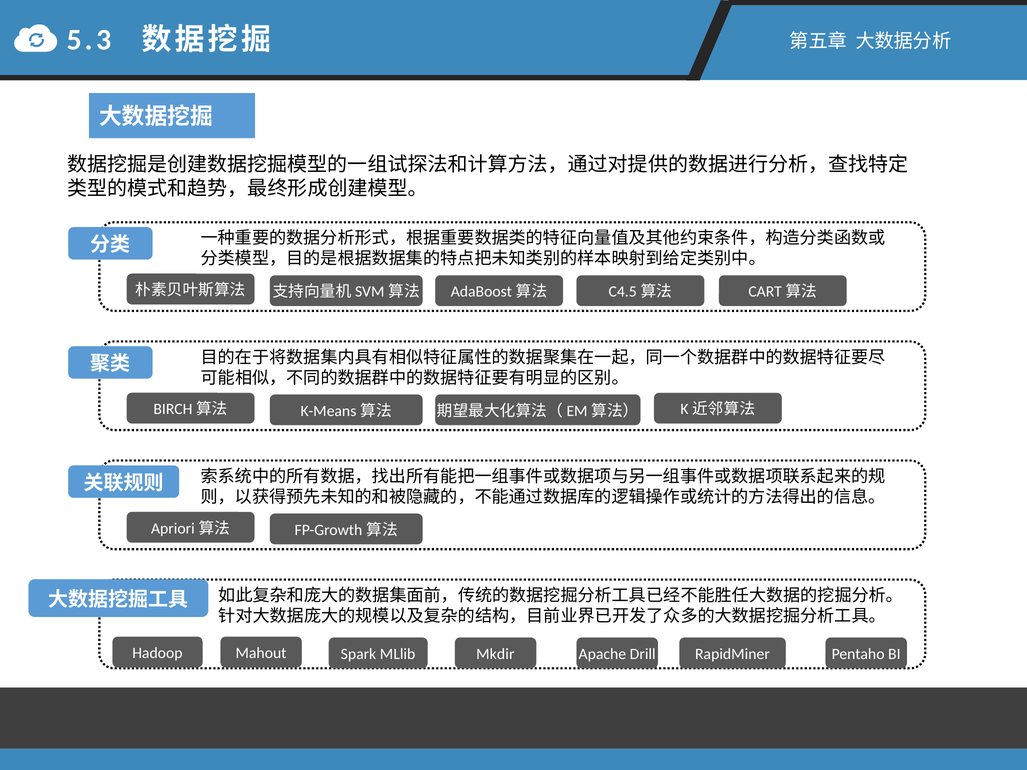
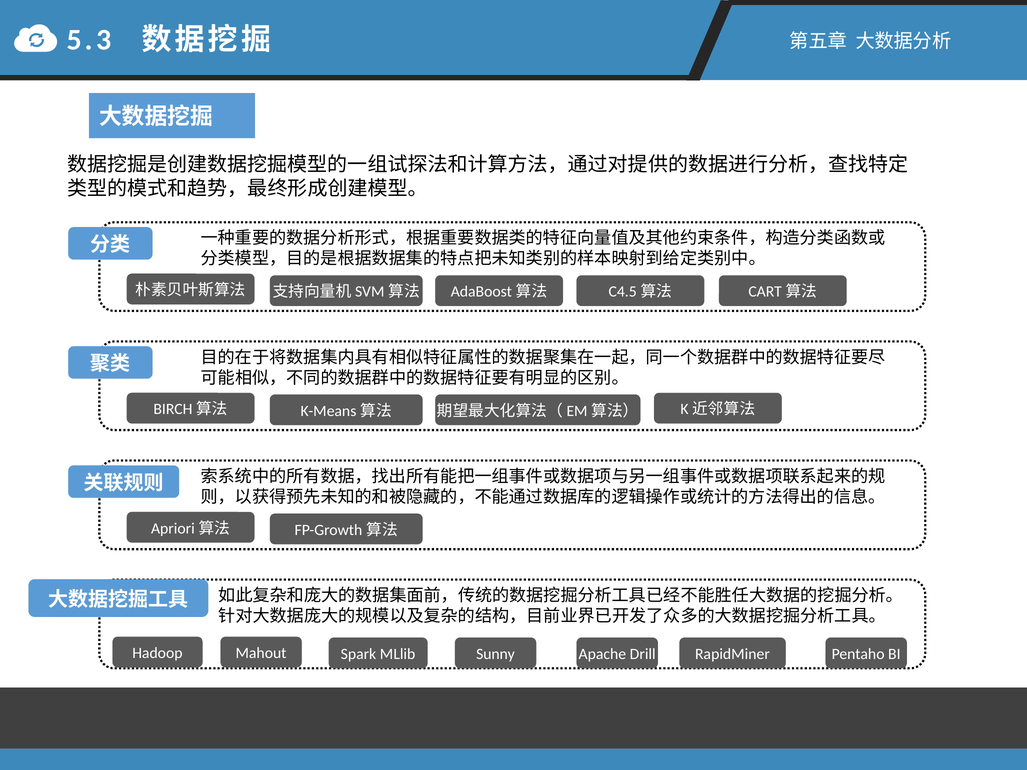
Mkdir: Mkdir -> Sunny
